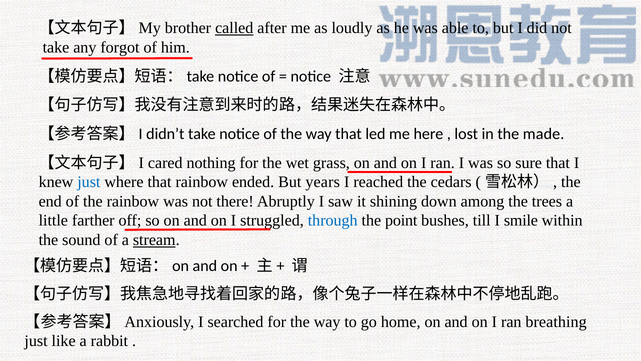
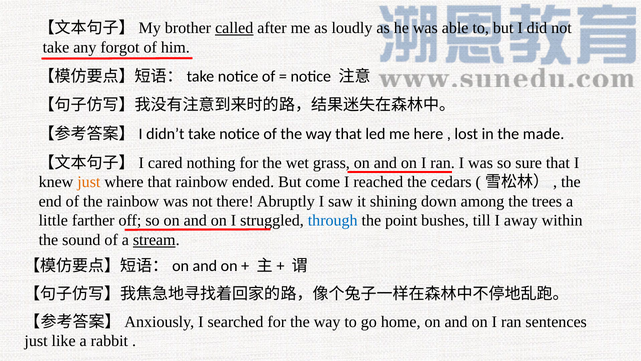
just at (89, 182) colour: blue -> orange
years: years -> come
smile: smile -> away
breathing: breathing -> sentences
